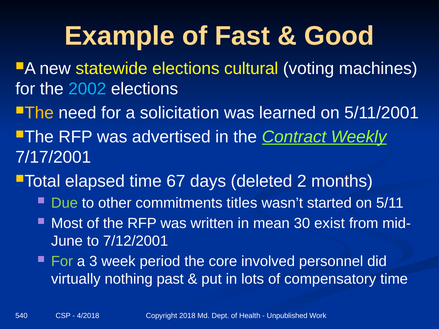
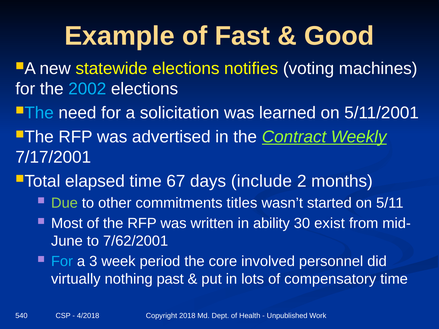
cultural: cultural -> notifies
The at (39, 113) colour: yellow -> light blue
deleted: deleted -> include
mean: mean -> ability
7/12/2001: 7/12/2001 -> 7/62/2001
For at (62, 262) colour: light green -> light blue
